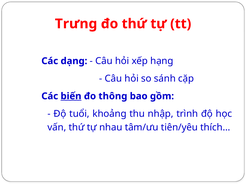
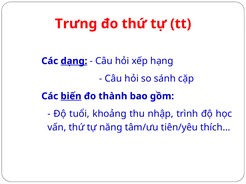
dạng underline: none -> present
thông: thông -> thành
nhau: nhau -> năng
